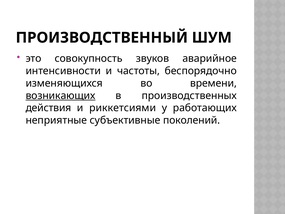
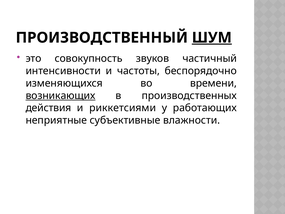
ШУМ underline: none -> present
аварийное: аварийное -> частичный
поколений: поколений -> влажности
